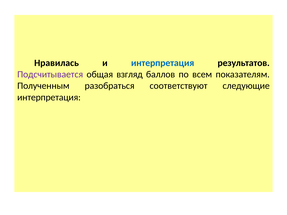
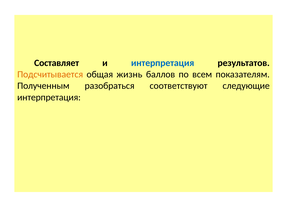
Нравилась: Нравилась -> Составляет
Подсчитывается colour: purple -> orange
взгляд: взгляд -> жизнь
